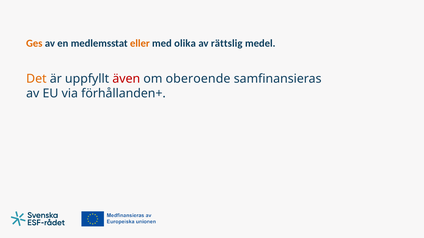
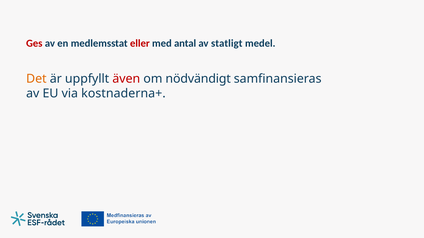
Ges colour: orange -> red
eller colour: orange -> red
olika: olika -> antal
rättslig: rättslig -> statligt
oberoende: oberoende -> nödvändigt
förhållanden+: förhållanden+ -> kostnaderna+
